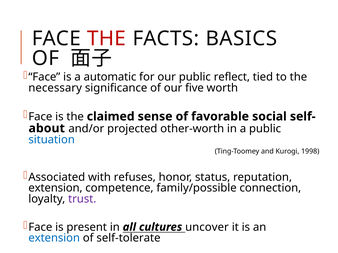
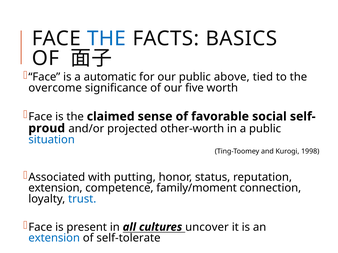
THE at (107, 39) colour: red -> blue
reflect: reflect -> above
necessary: necessary -> overcome
about: about -> proud
refuses: refuses -> putting
family/possible: family/possible -> family/moment
trust colour: purple -> blue
